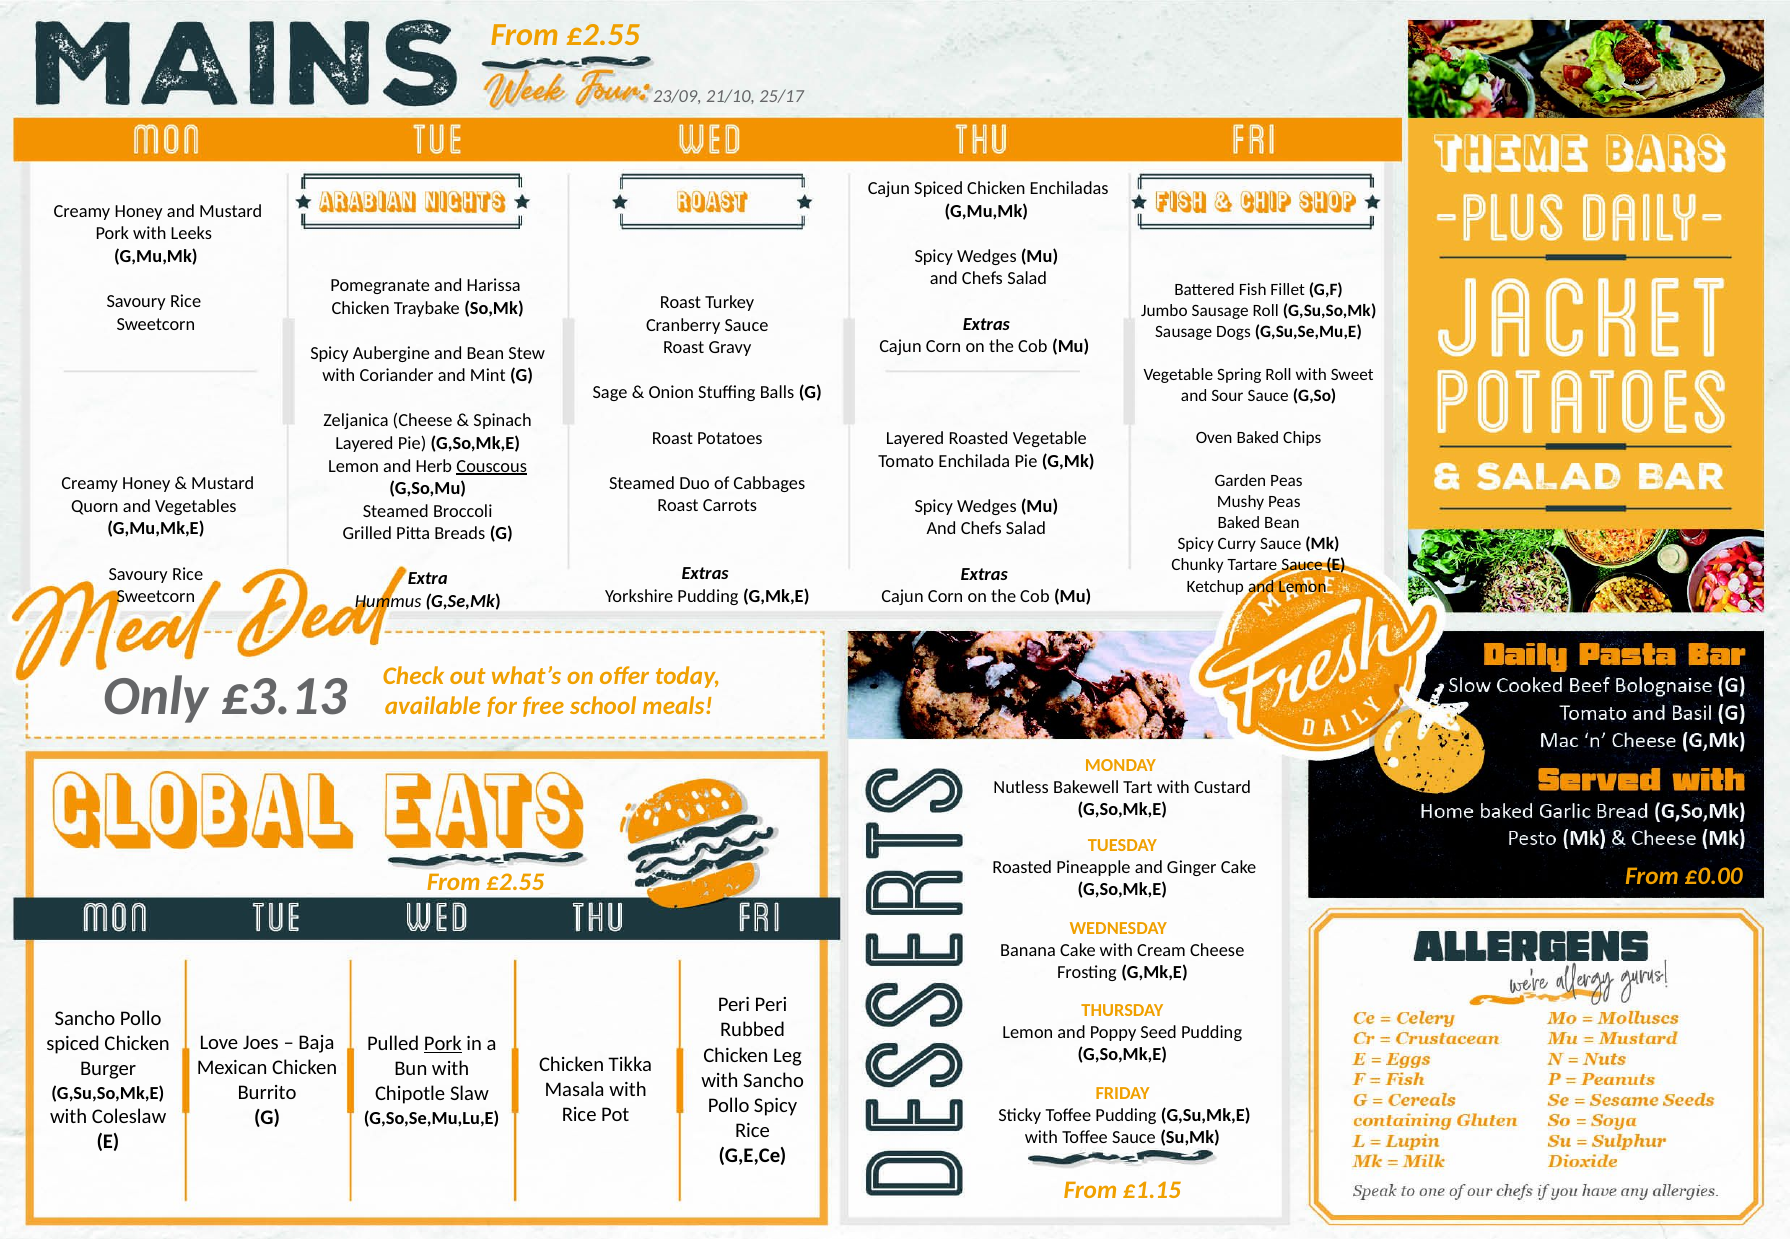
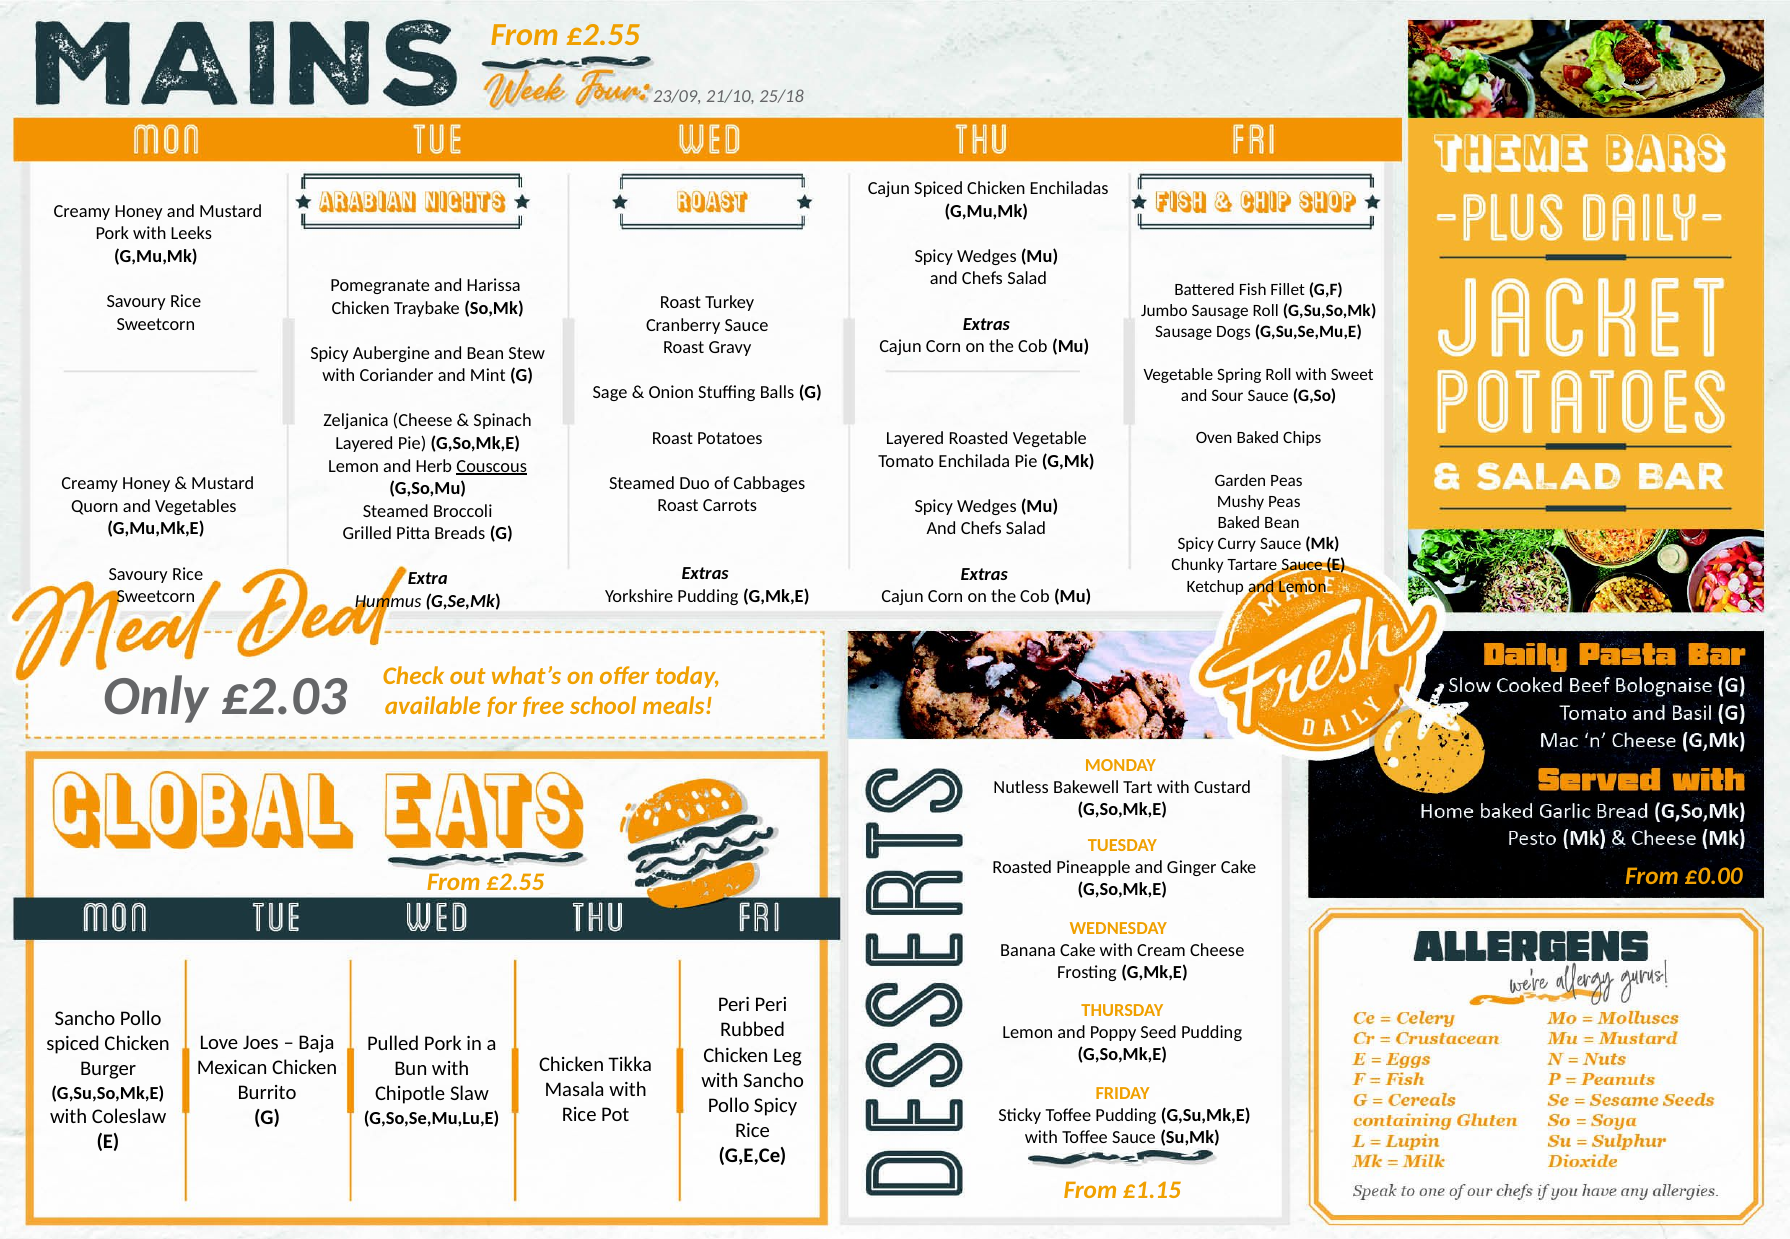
25/17: 25/17 -> 25/18
£3.13: £3.13 -> £2.03
Pork at (443, 1044) underline: present -> none
